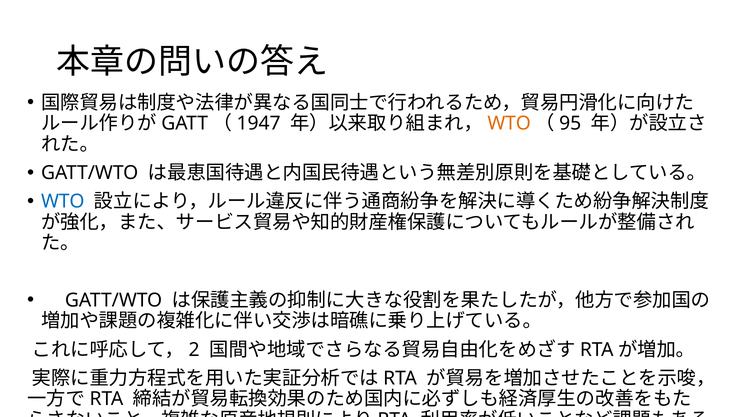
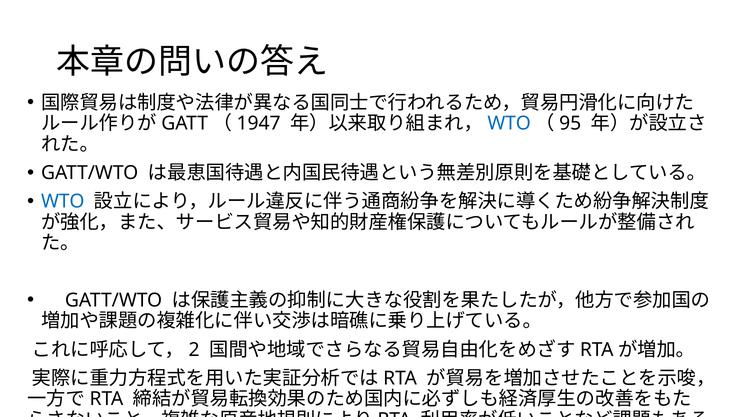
WTO at (509, 123) colour: orange -> blue
